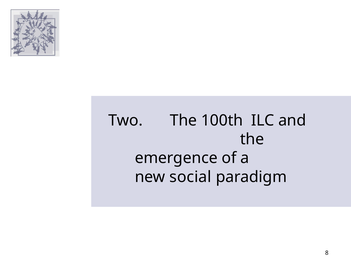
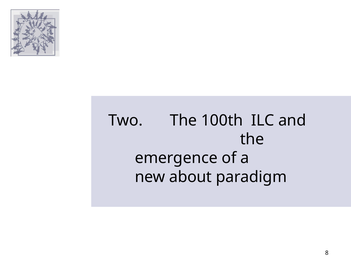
social: social -> about
